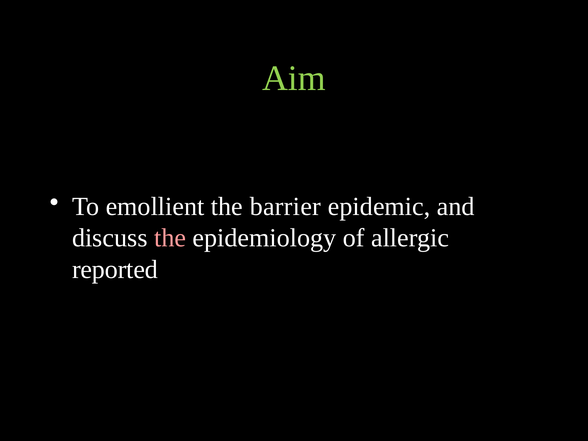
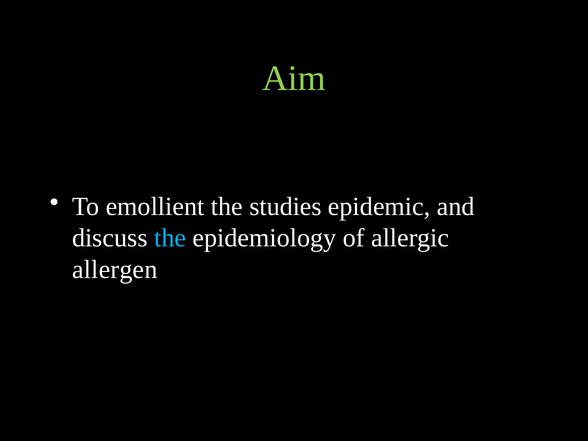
barrier: barrier -> studies
the at (170, 238) colour: pink -> light blue
reported: reported -> allergen
